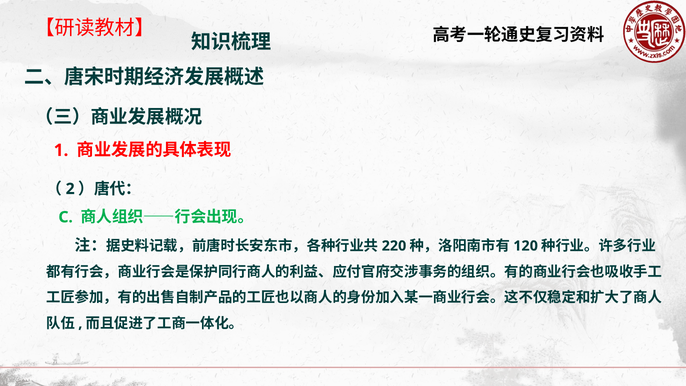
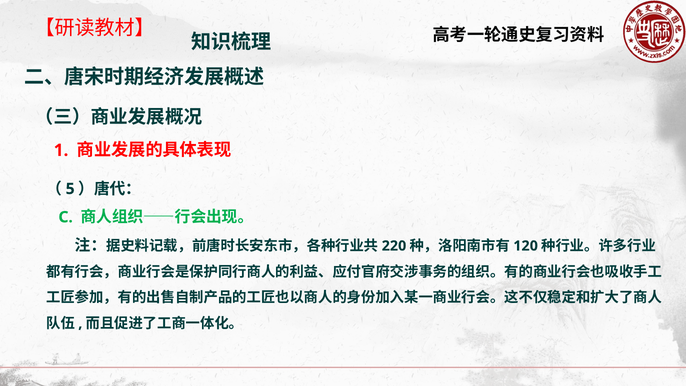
2: 2 -> 5
